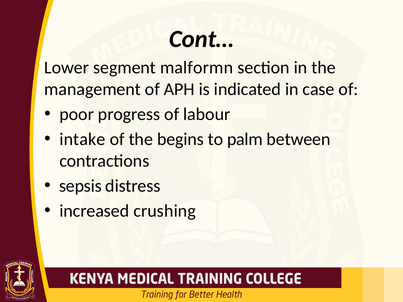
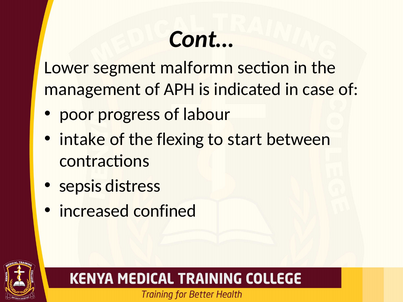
begins: begins -> flexing
palm: palm -> start
crushing: crushing -> confined
